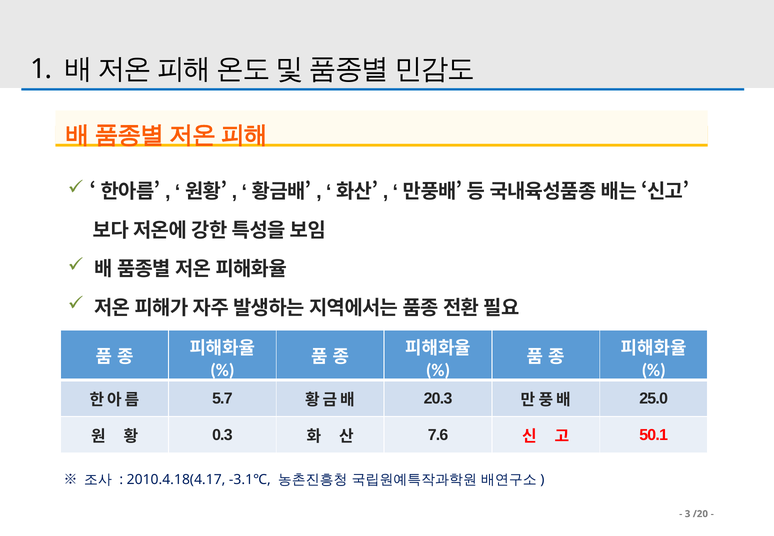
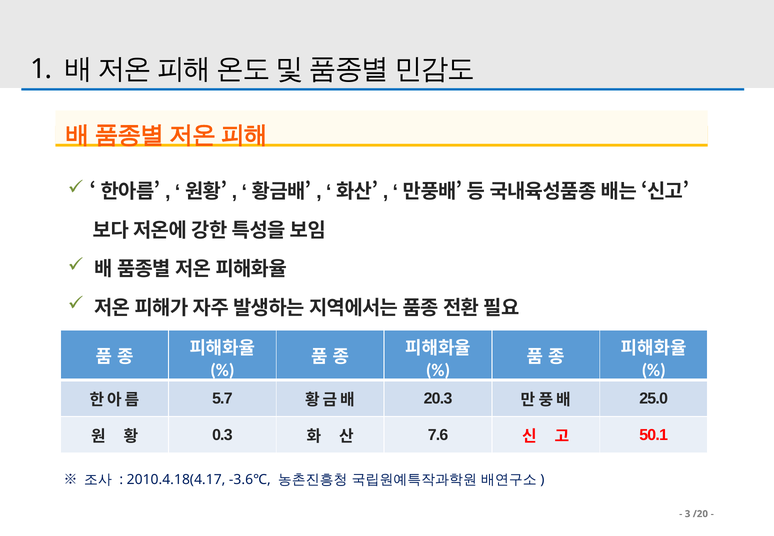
-3.1℃: -3.1℃ -> -3.6℃
